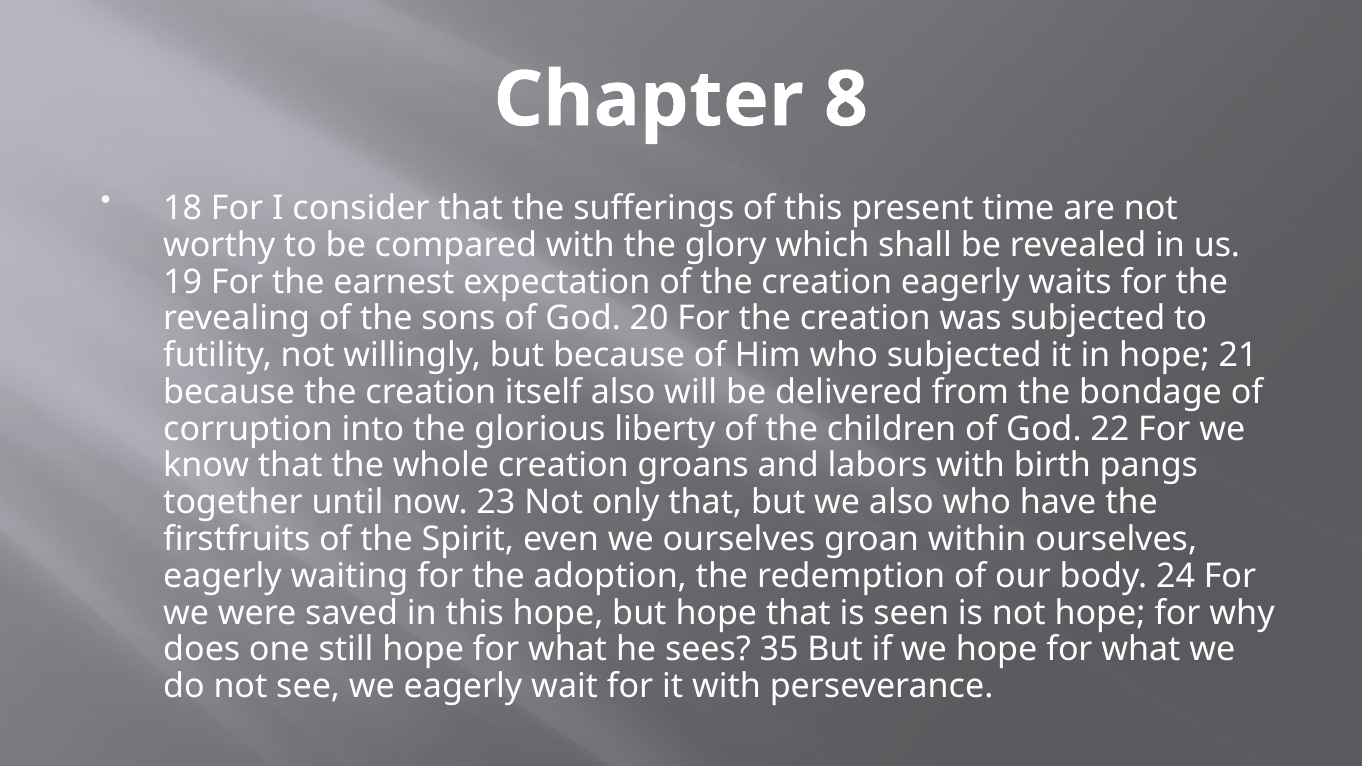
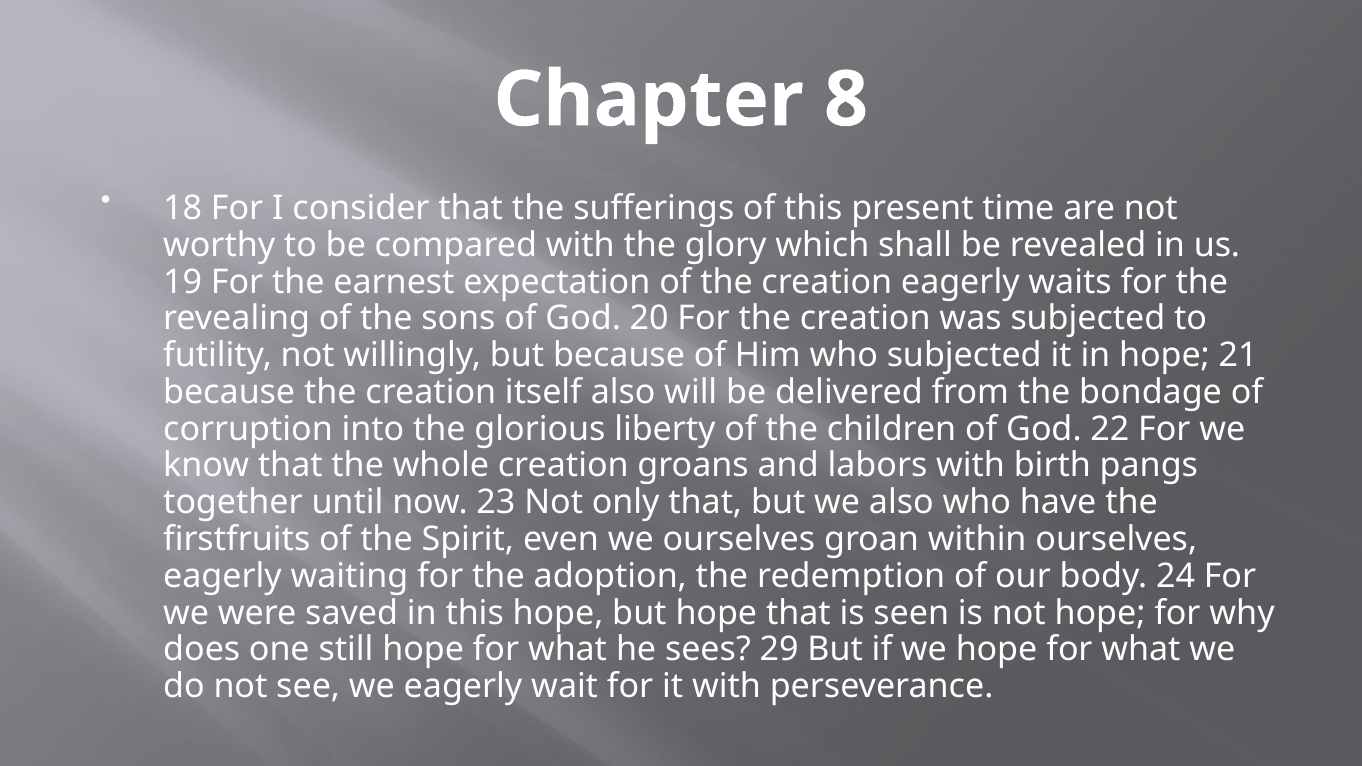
35: 35 -> 29
